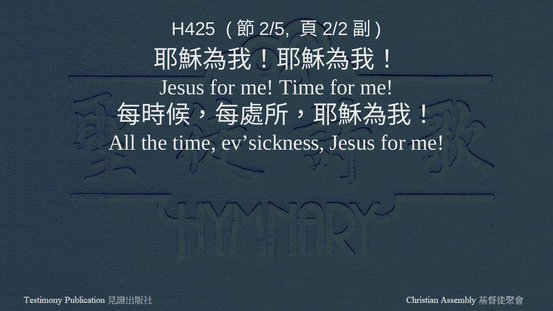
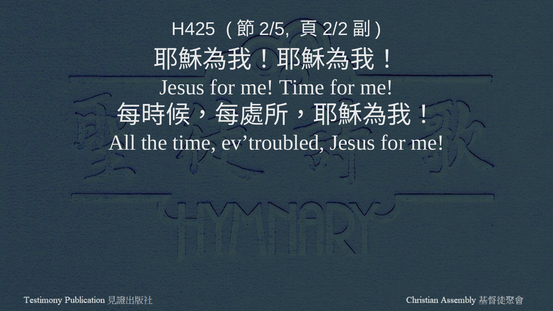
ev’sickness: ev’sickness -> ev’troubled
